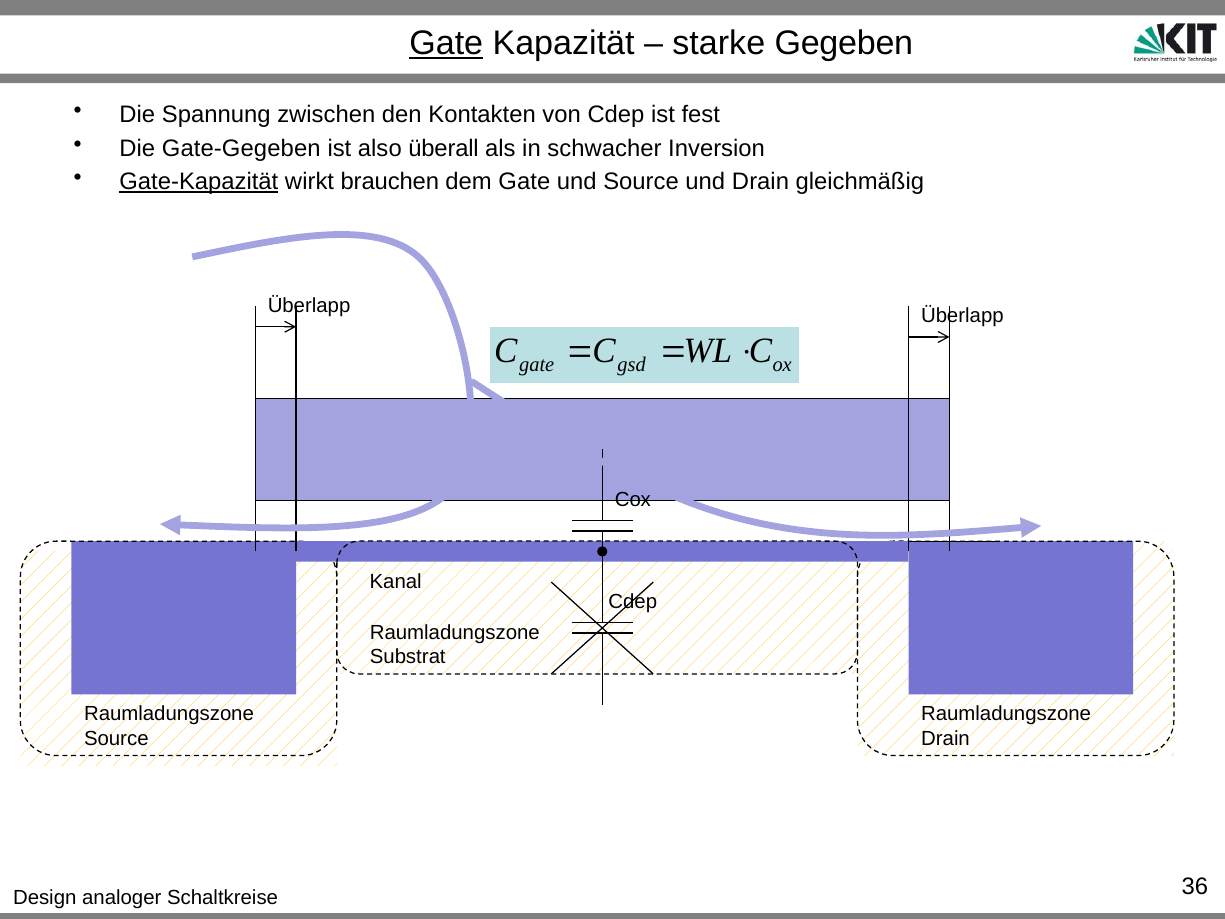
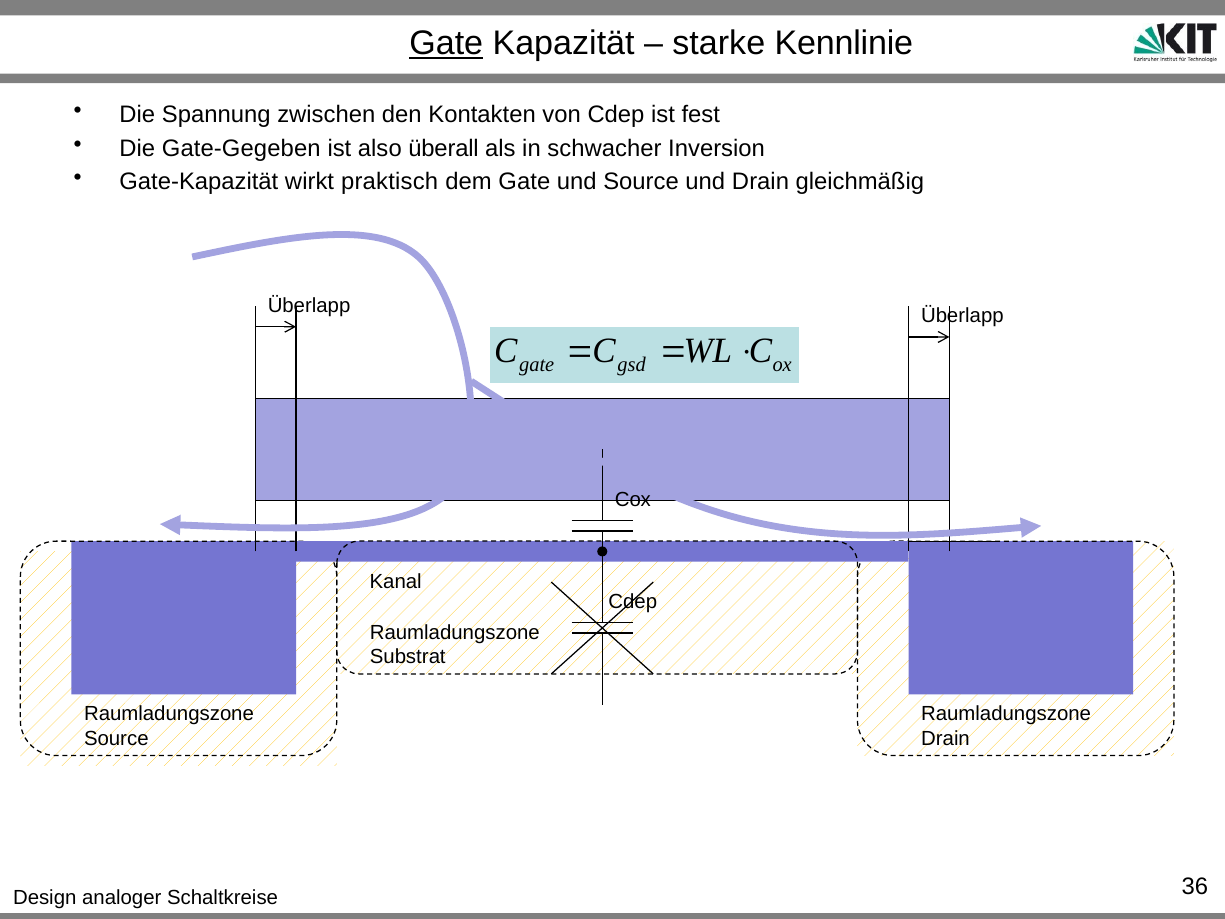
Gegeben: Gegeben -> Kennlinie
Gate-Kapazität underline: present -> none
brauchen: brauchen -> praktisch
